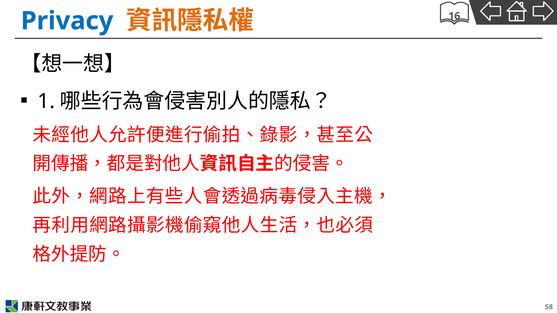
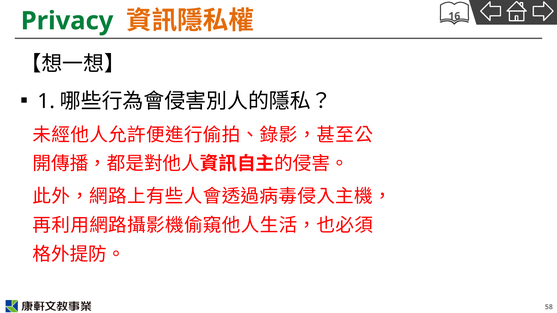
Privacy colour: blue -> green
